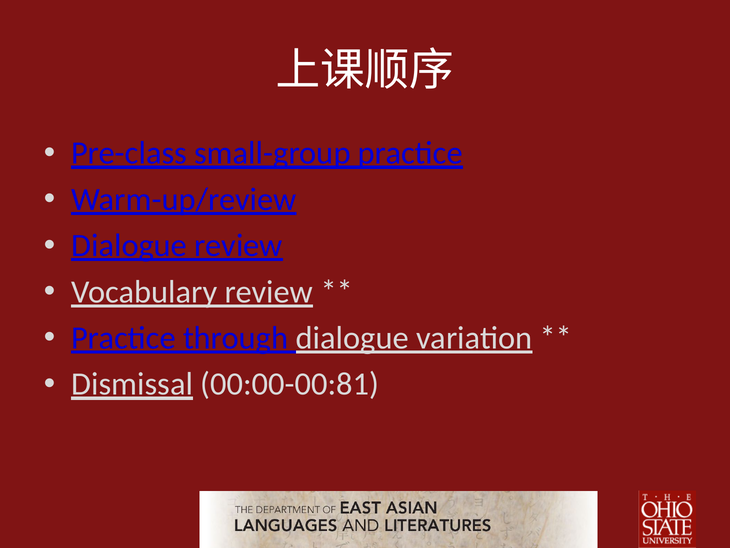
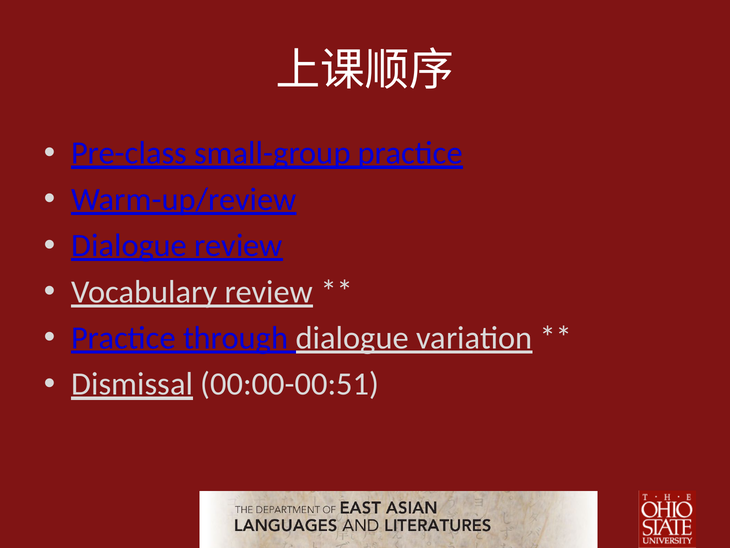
00:00-00:81: 00:00-00:81 -> 00:00-00:51
